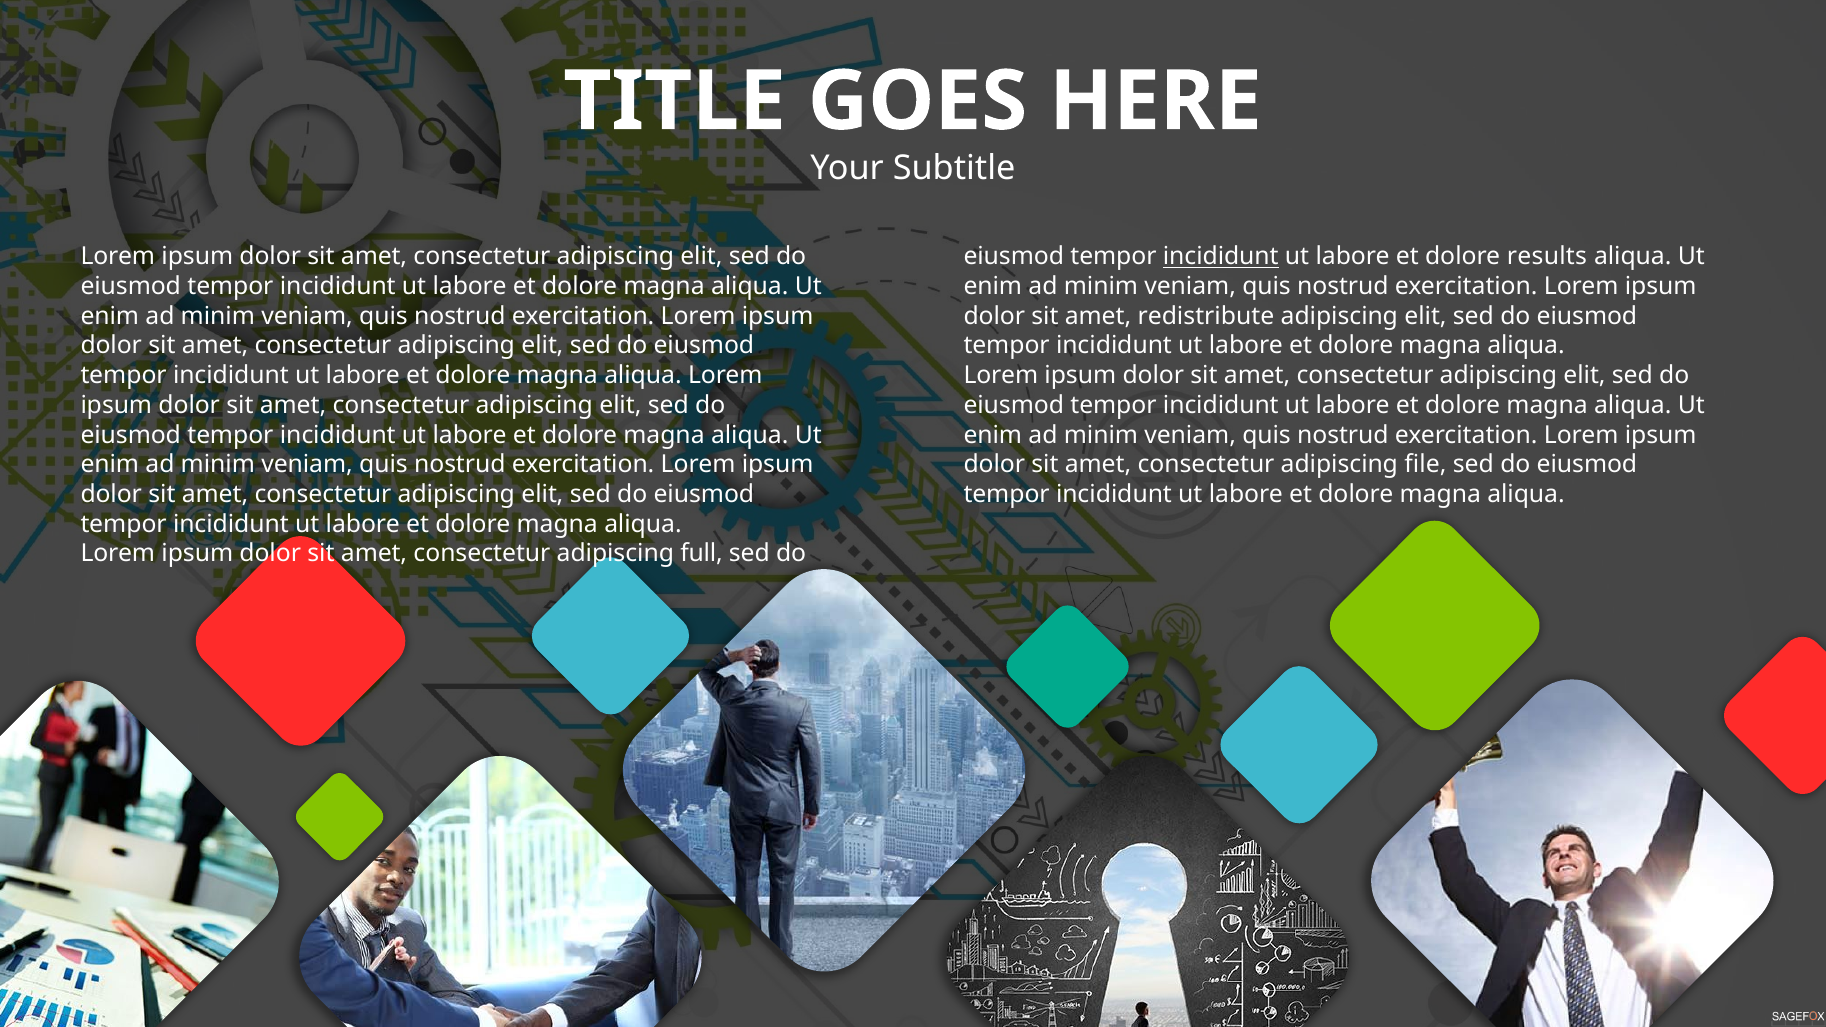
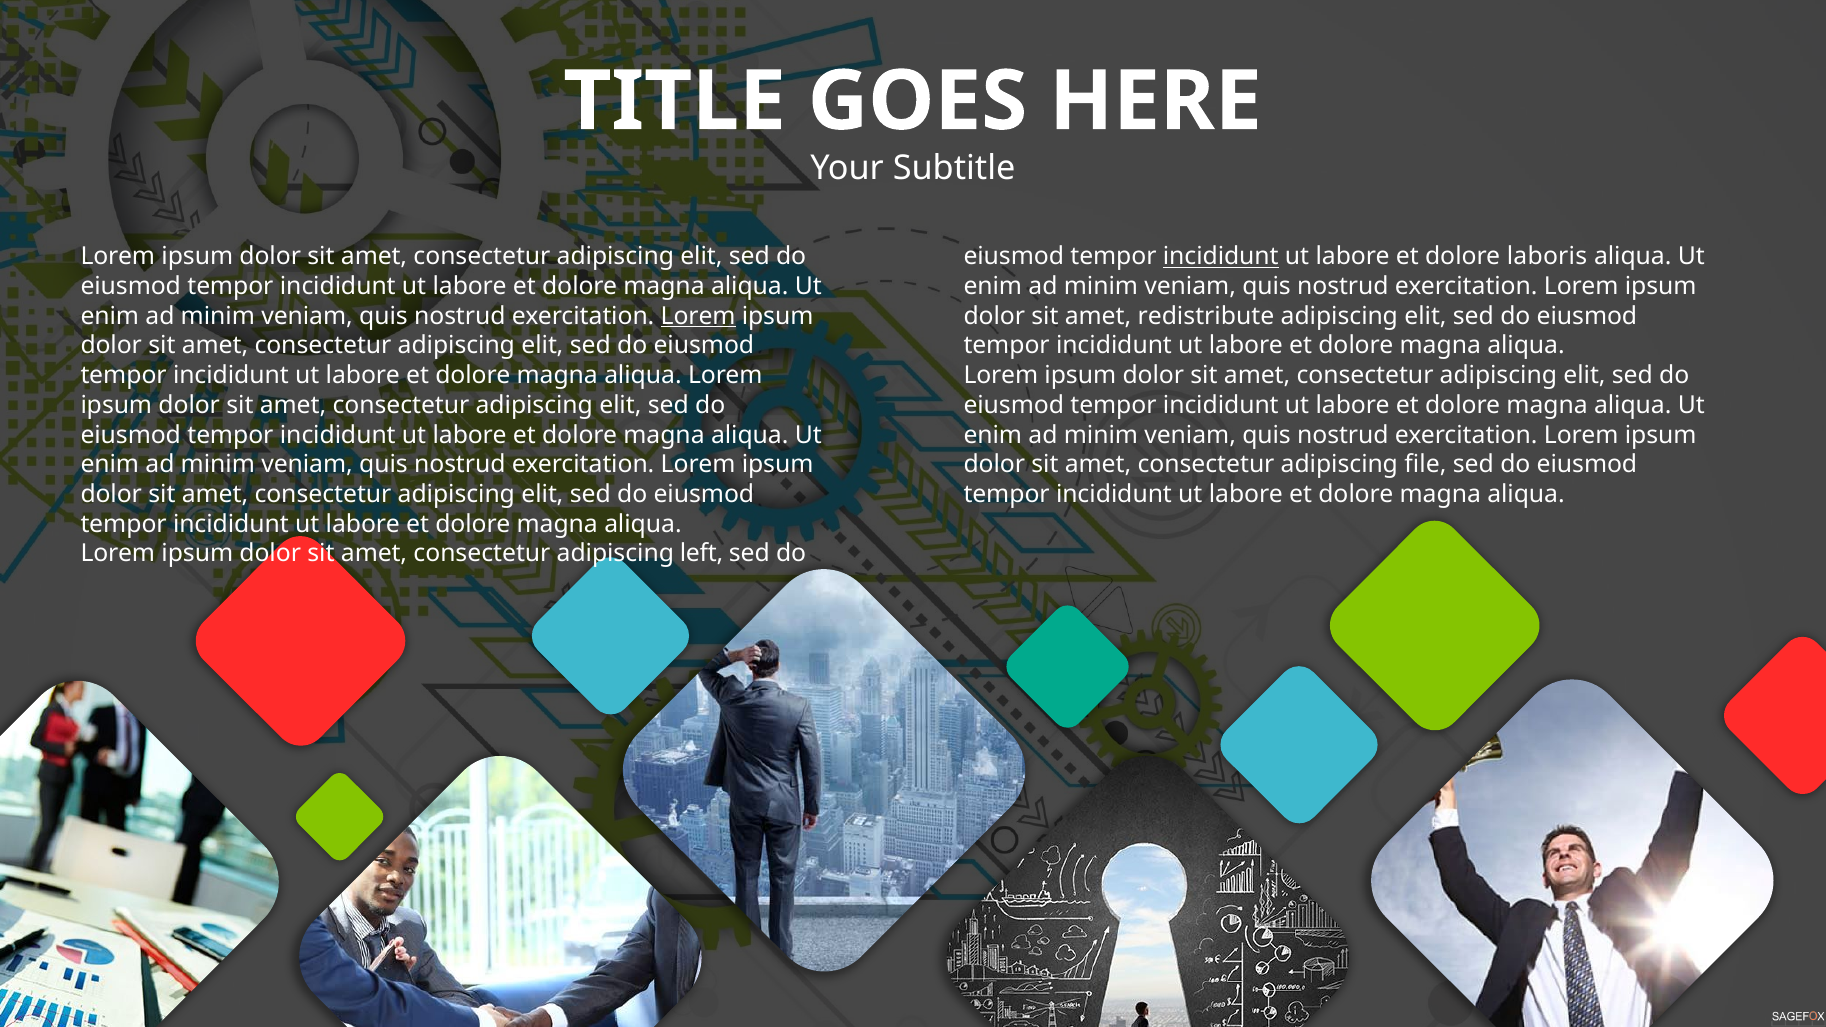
results: results -> laboris
Lorem at (698, 316) underline: none -> present
full: full -> left
